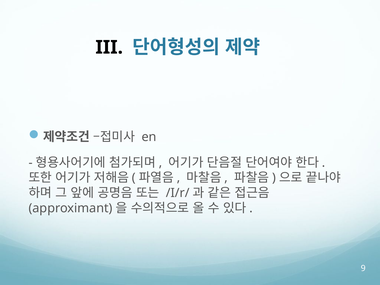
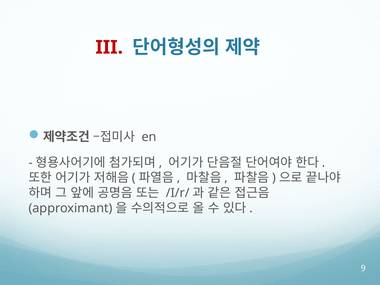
III colour: black -> red
